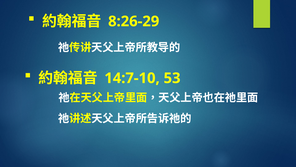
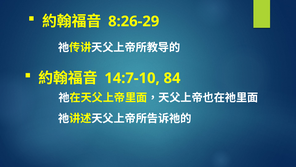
53: 53 -> 84
